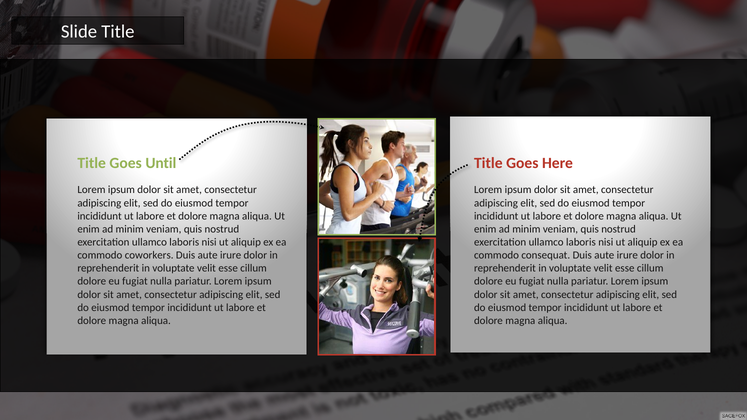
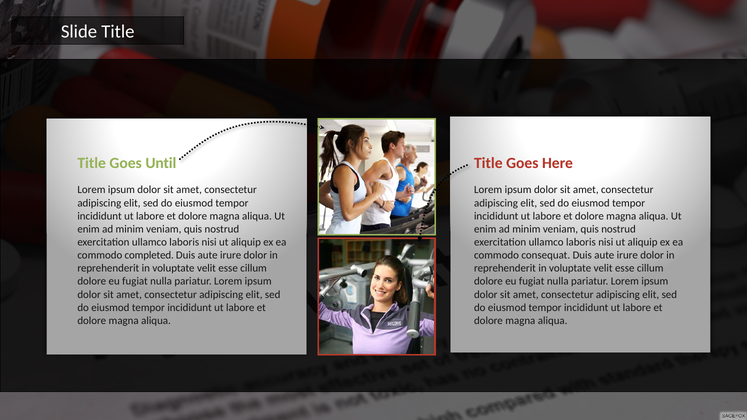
coworkers: coworkers -> completed
